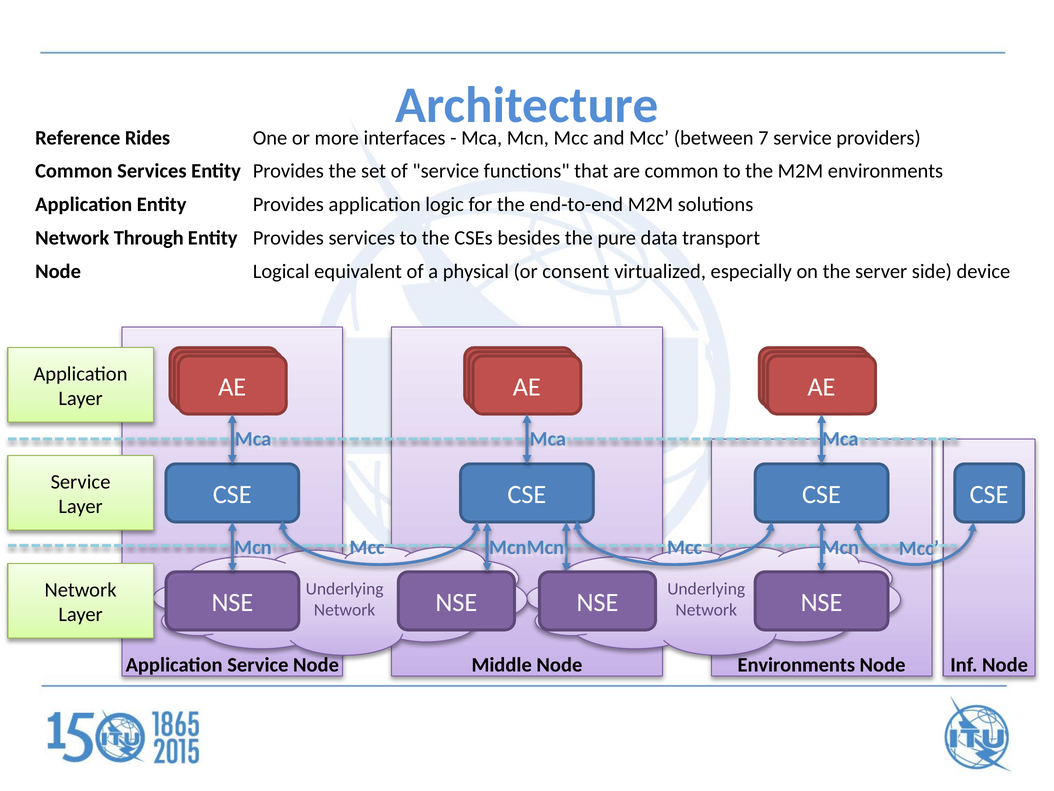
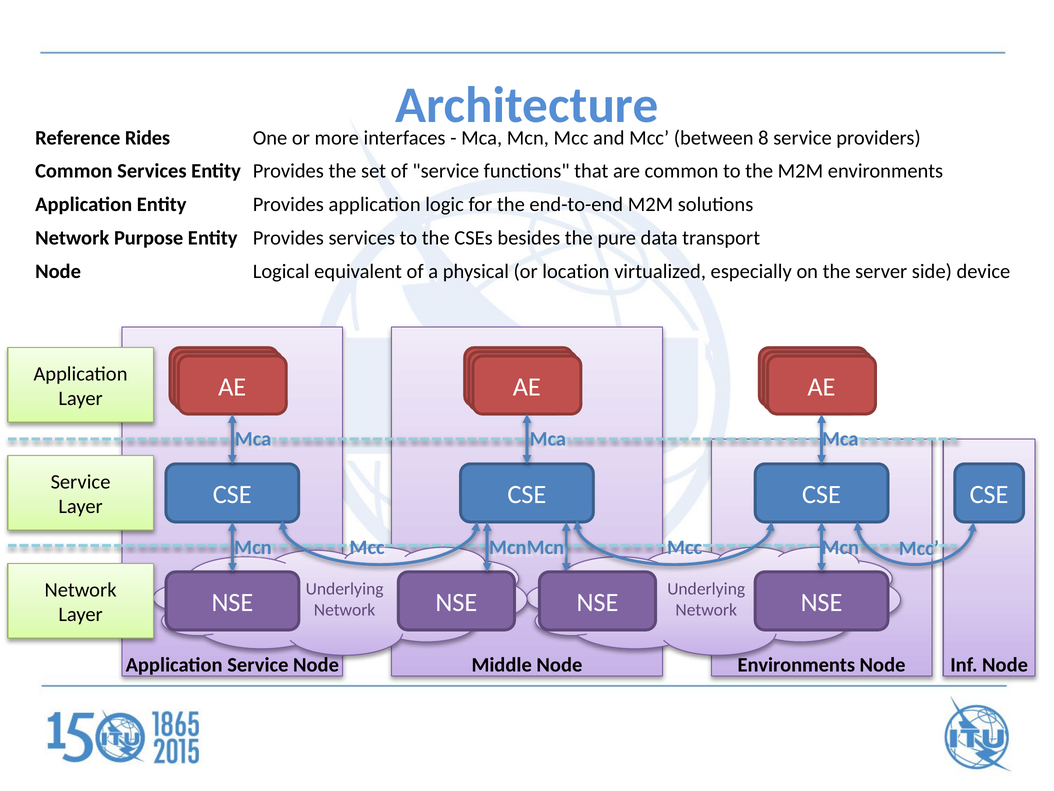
7: 7 -> 8
Through: Through -> Purpose
consent: consent -> location
